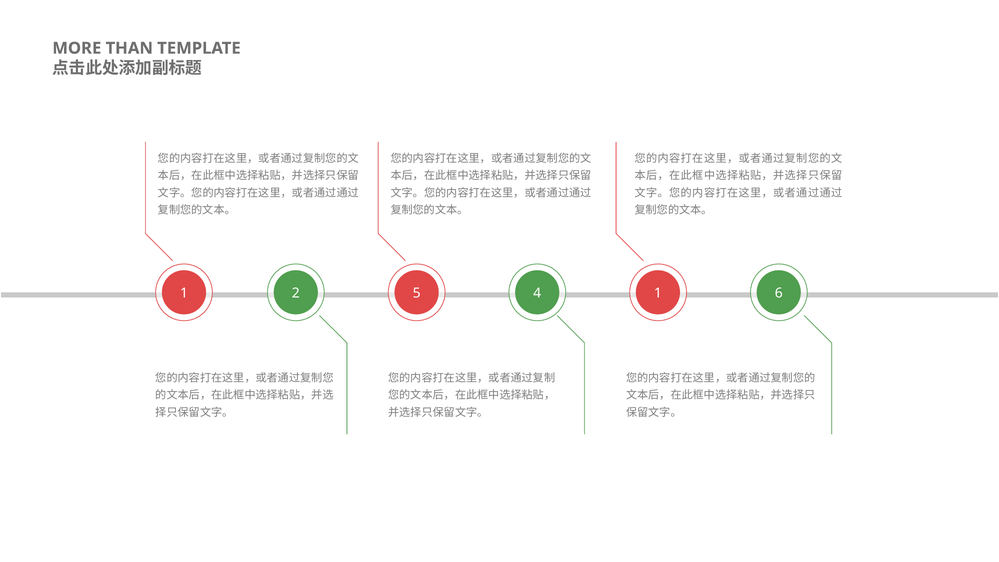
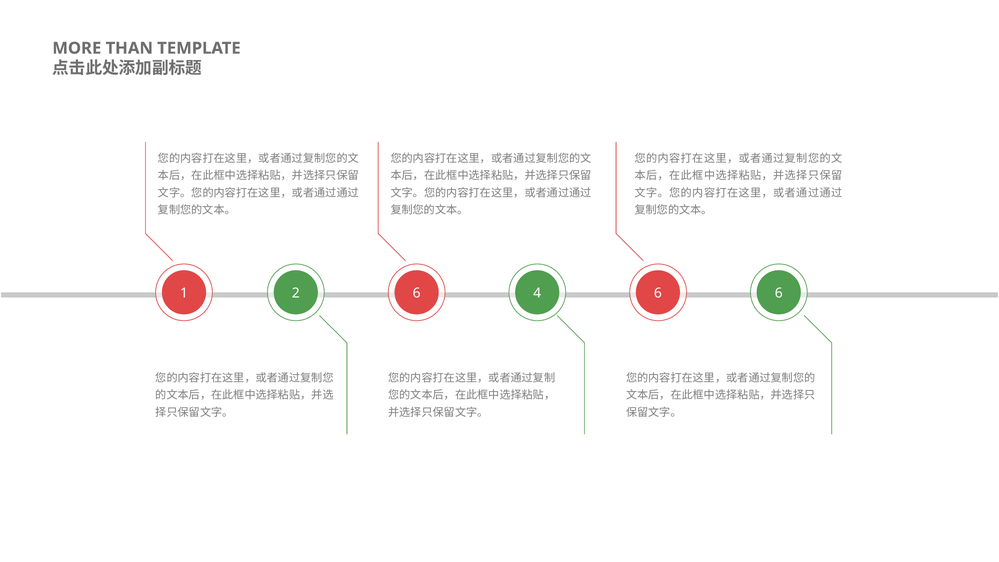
2 5: 5 -> 6
4 1: 1 -> 6
